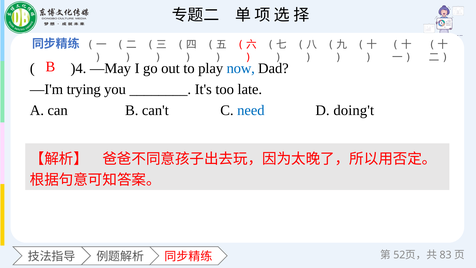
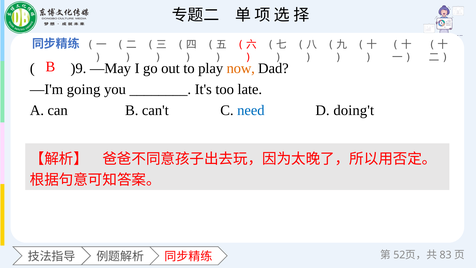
)4: )4 -> )9
now colour: blue -> orange
trying: trying -> going
